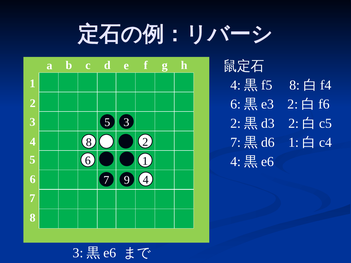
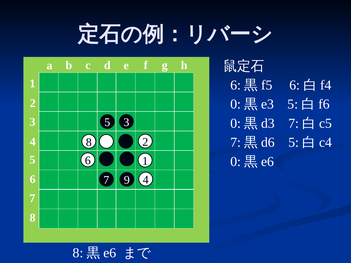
4 at (236, 85): 4 -> 6
8 at (295, 85): 8 -> 6
6 at (236, 104): 6 -> 0
2 at (293, 104): 2 -> 5
2 at (236, 123): 2 -> 0
2 at (294, 123): 2 -> 7
1 at (294, 143): 1 -> 5
4 at (236, 162): 4 -> 0
3 at (78, 253): 3 -> 8
